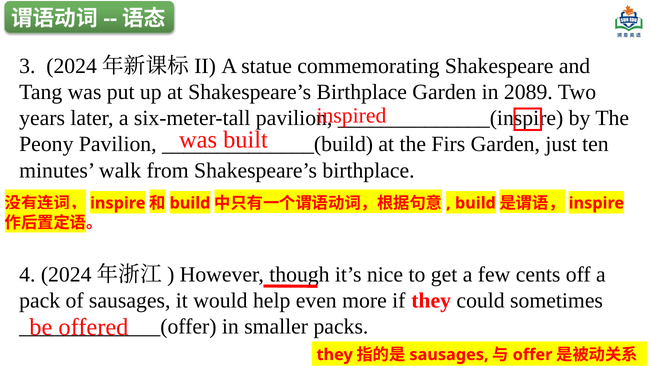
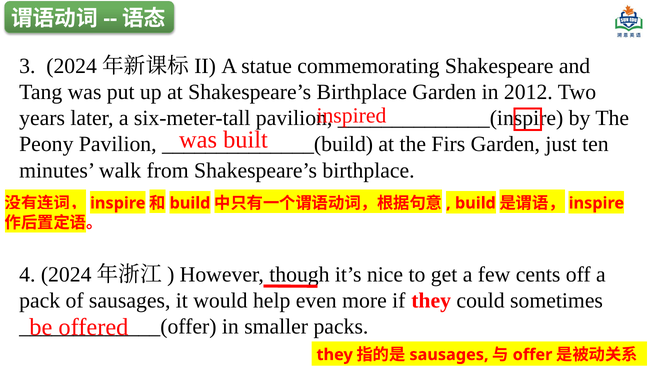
2089: 2089 -> 2012
